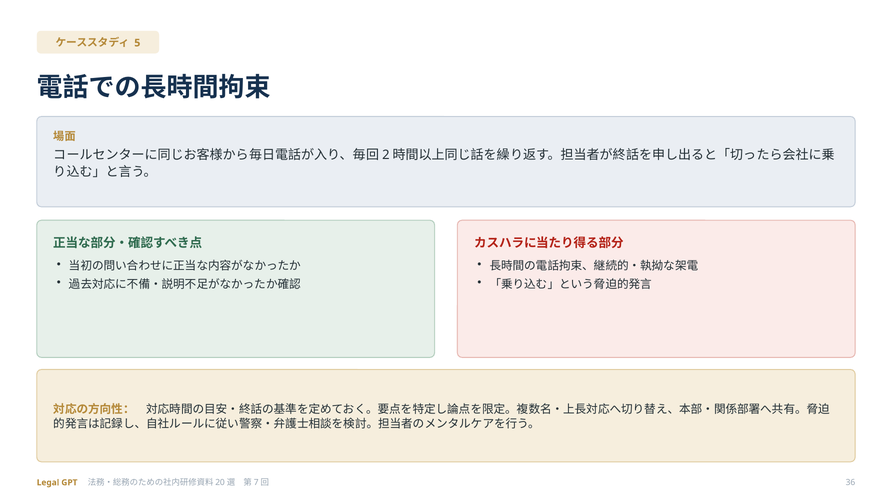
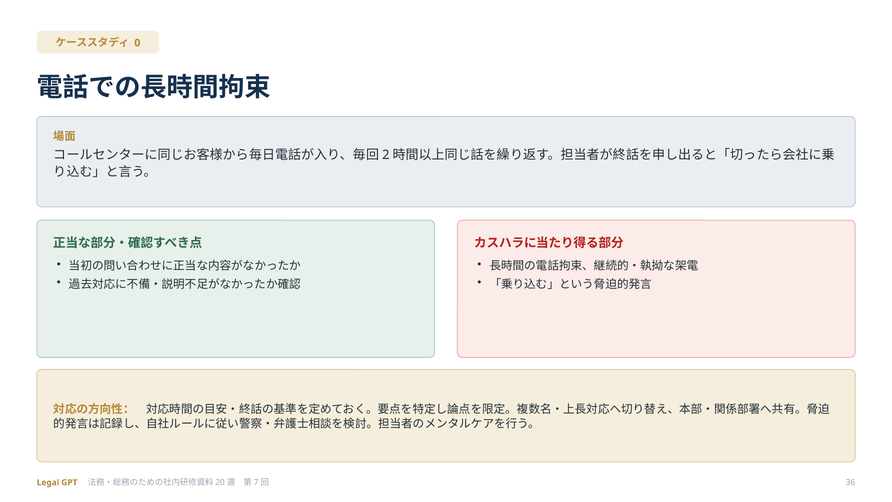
5: 5 -> 0
